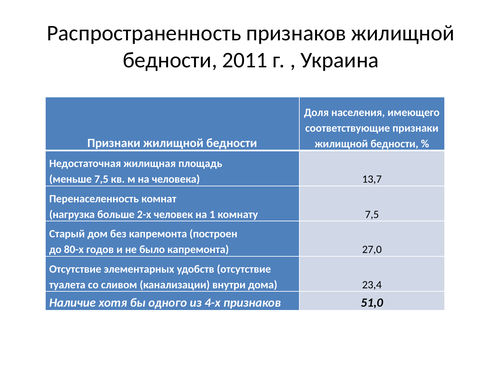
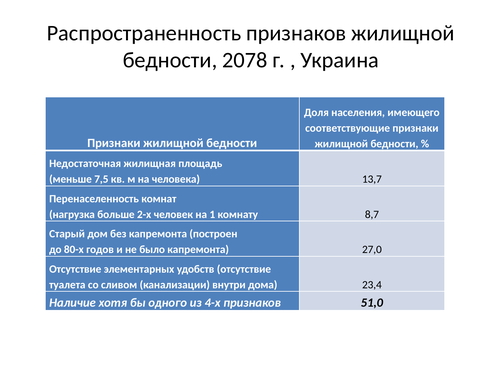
2011: 2011 -> 2078
комнату 7,5: 7,5 -> 8,7
